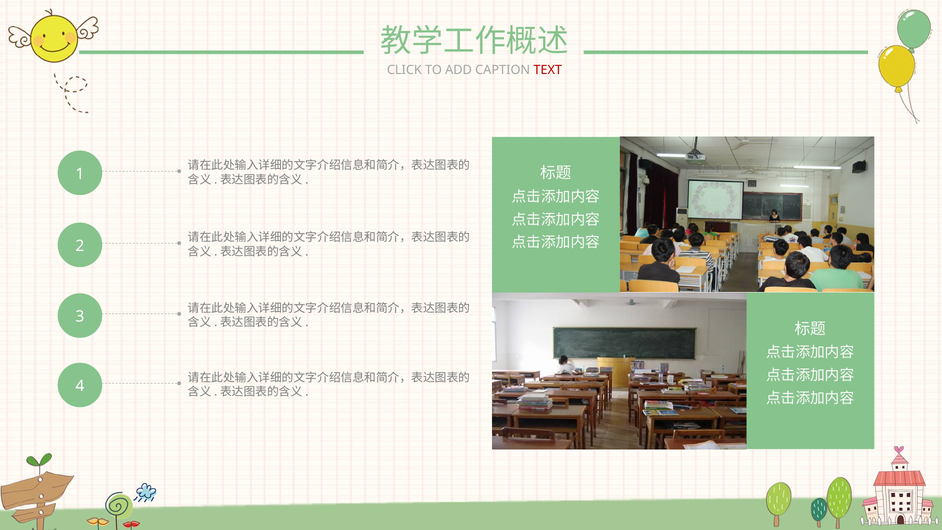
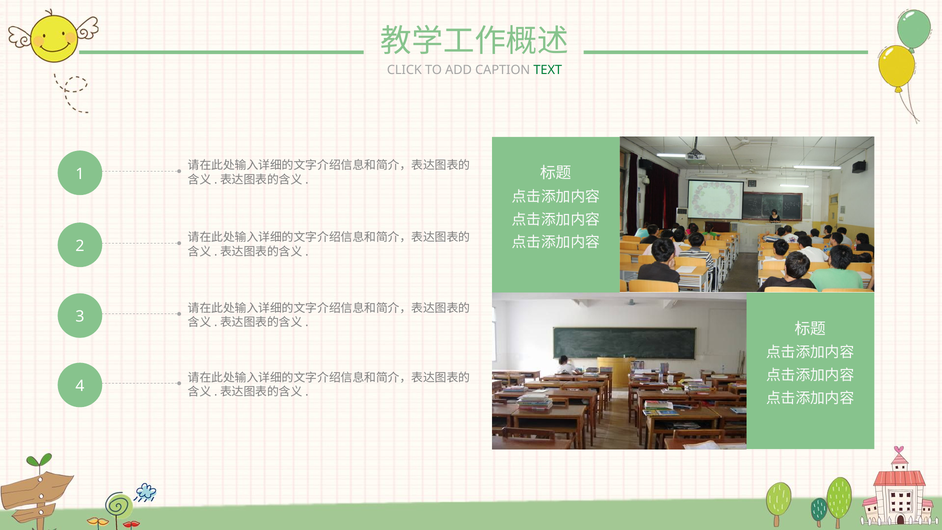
TEXT colour: red -> green
